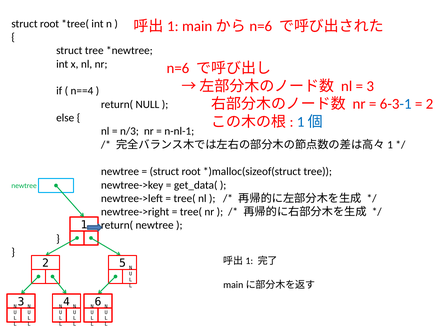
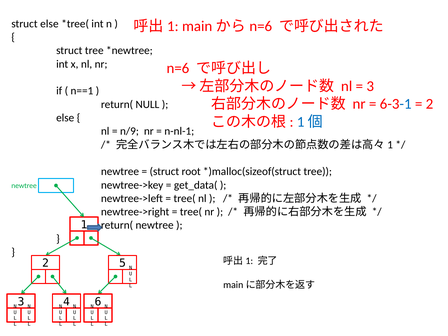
root at (49, 24): root -> else
n==4: n==4 -> n==1
n/3: n/3 -> n/9
